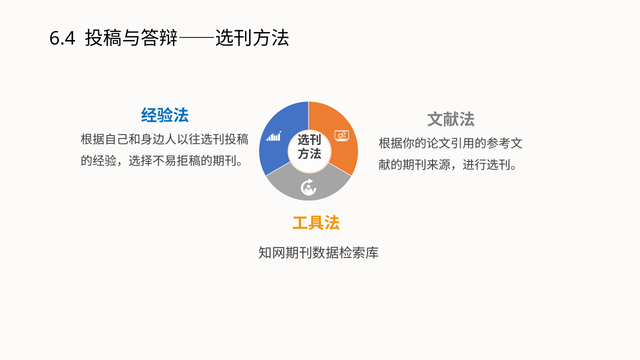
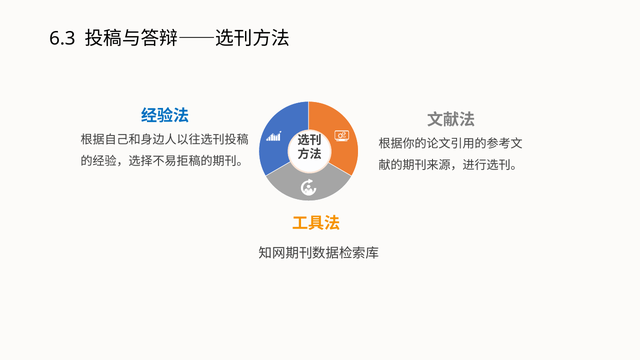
6.4: 6.4 -> 6.3
